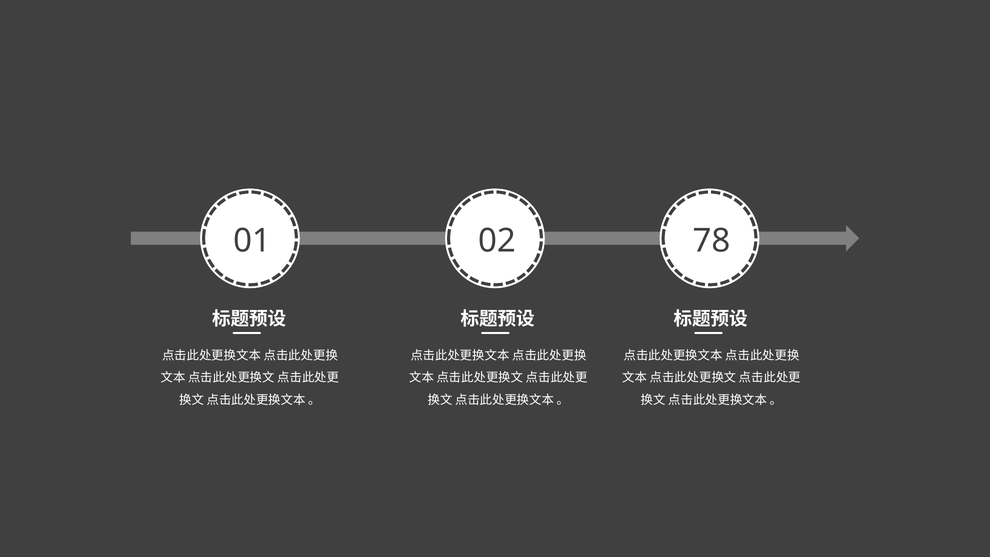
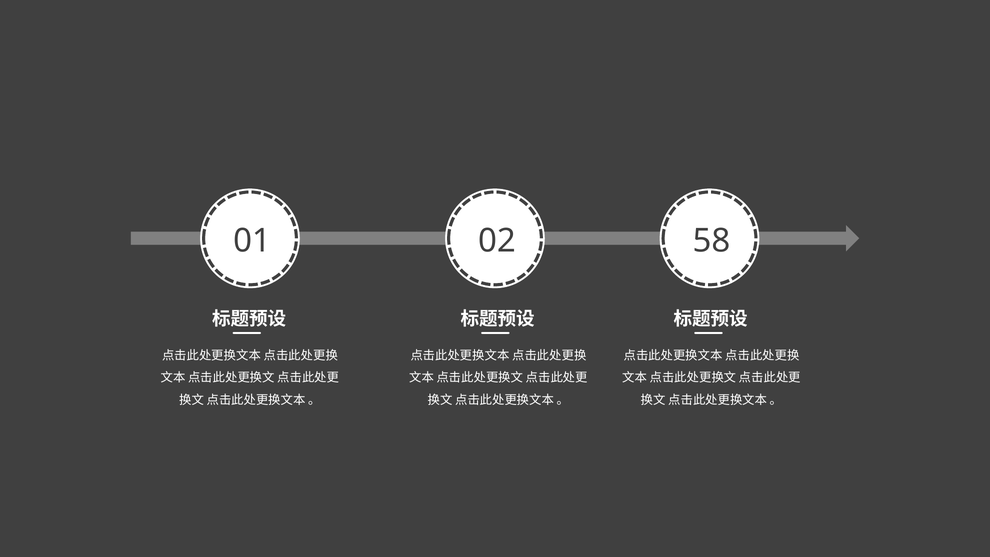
78: 78 -> 58
